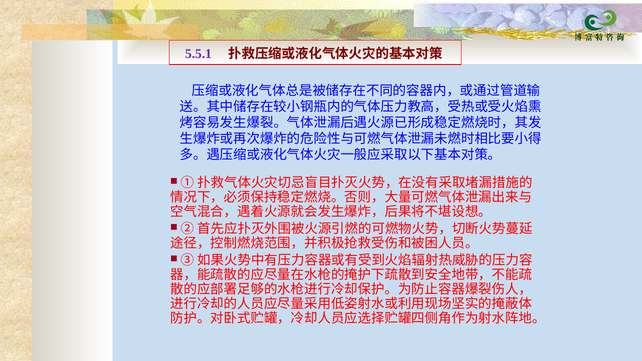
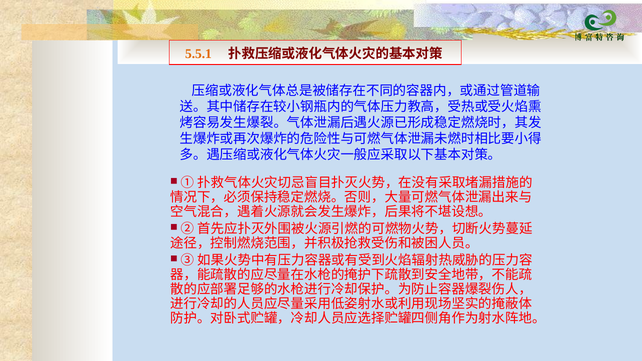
5.5.1 colour: purple -> orange
